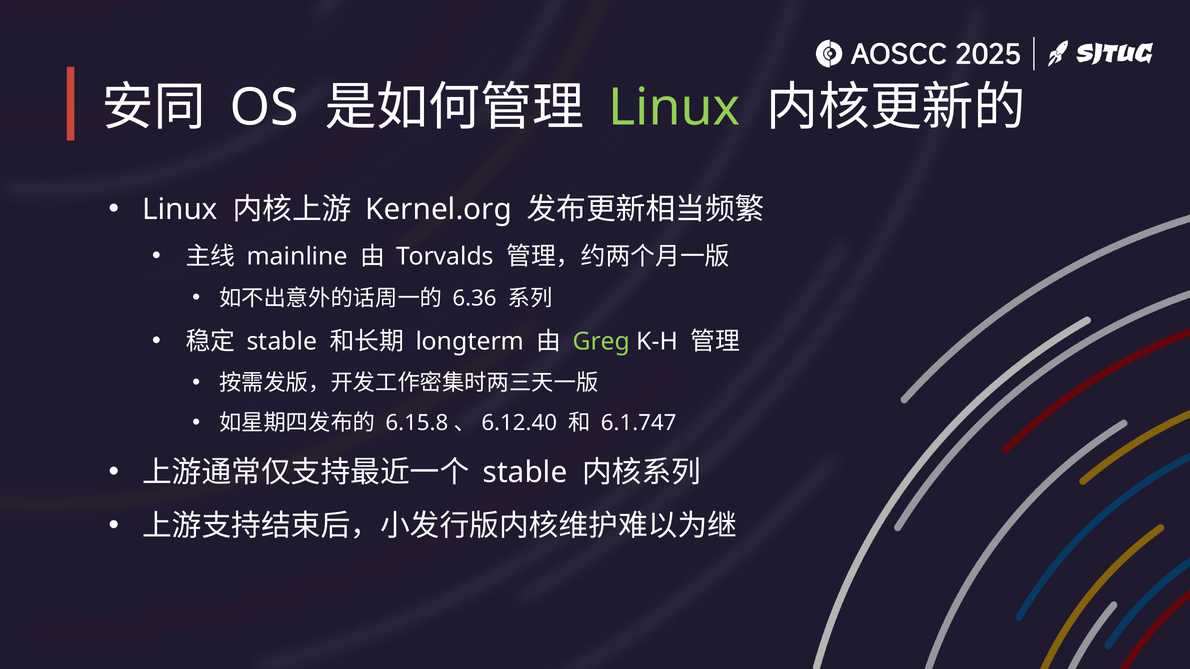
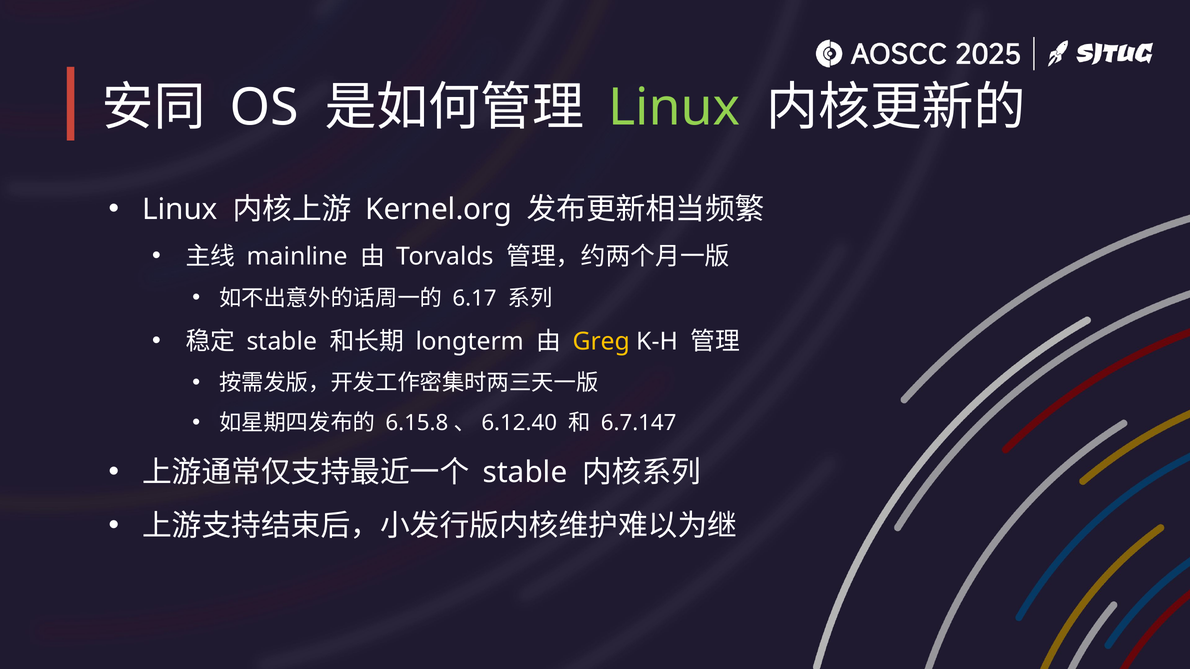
6.36: 6.36 -> 6.17
Greg colour: light green -> yellow
6.1.747: 6.1.747 -> 6.7.147
